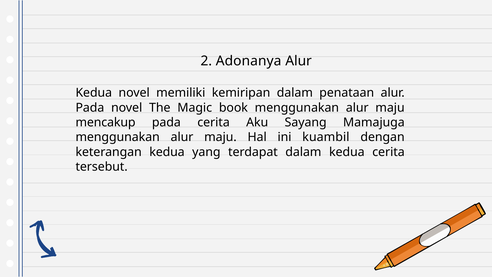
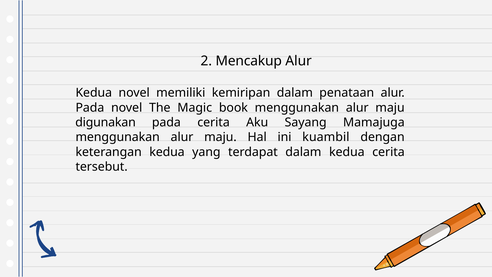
Adonanya: Adonanya -> Mencakup
mencakup: mencakup -> digunakan
